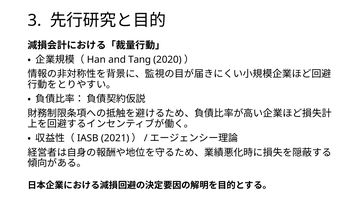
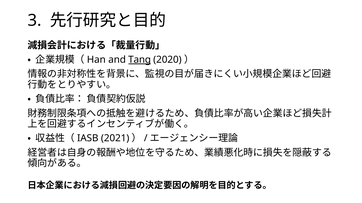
Tang underline: none -> present
